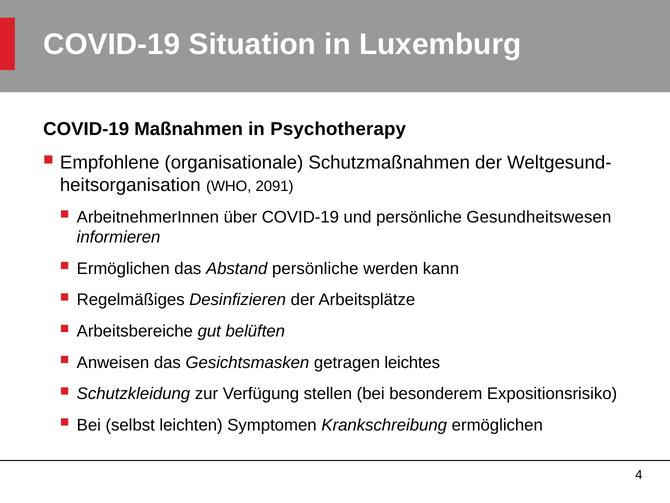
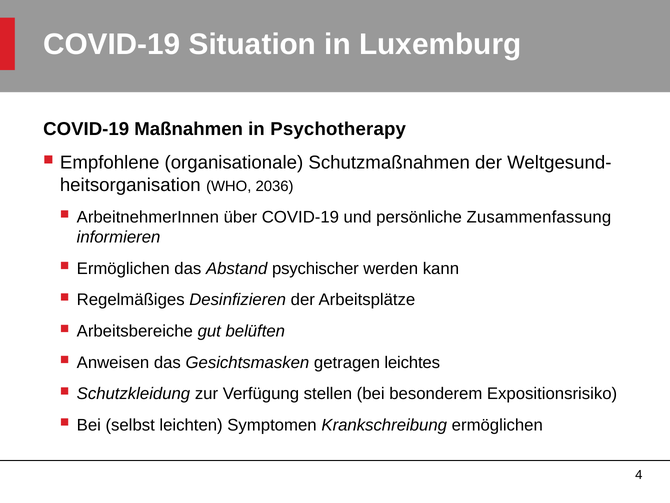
2091: 2091 -> 2036
Gesundheitswesen: Gesundheitswesen -> Zusammenfassung
Abstand persönliche: persönliche -> psychischer
